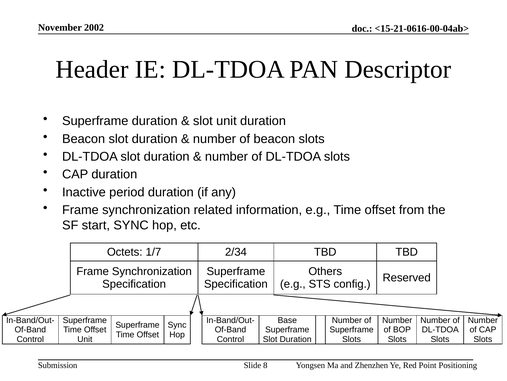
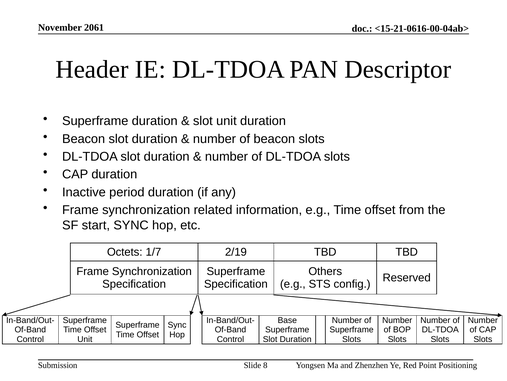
2002: 2002 -> 2061
2/34: 2/34 -> 2/19
